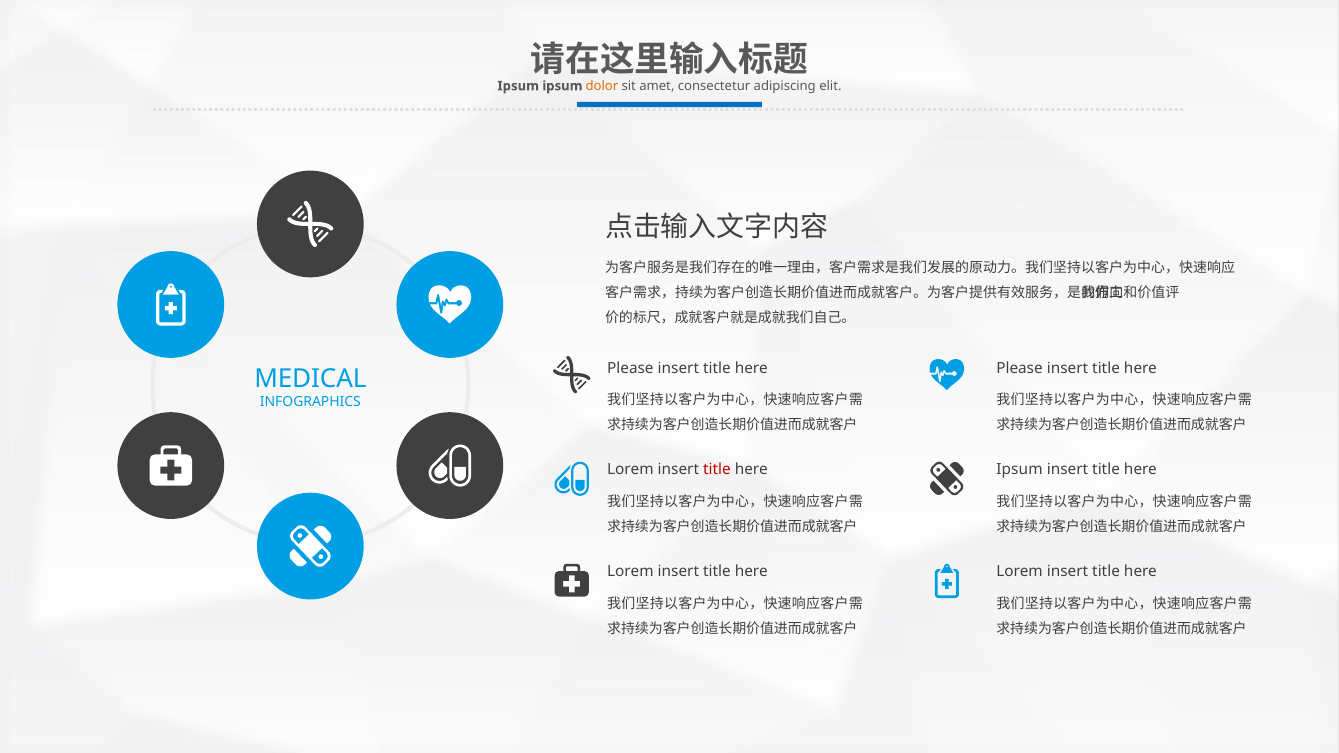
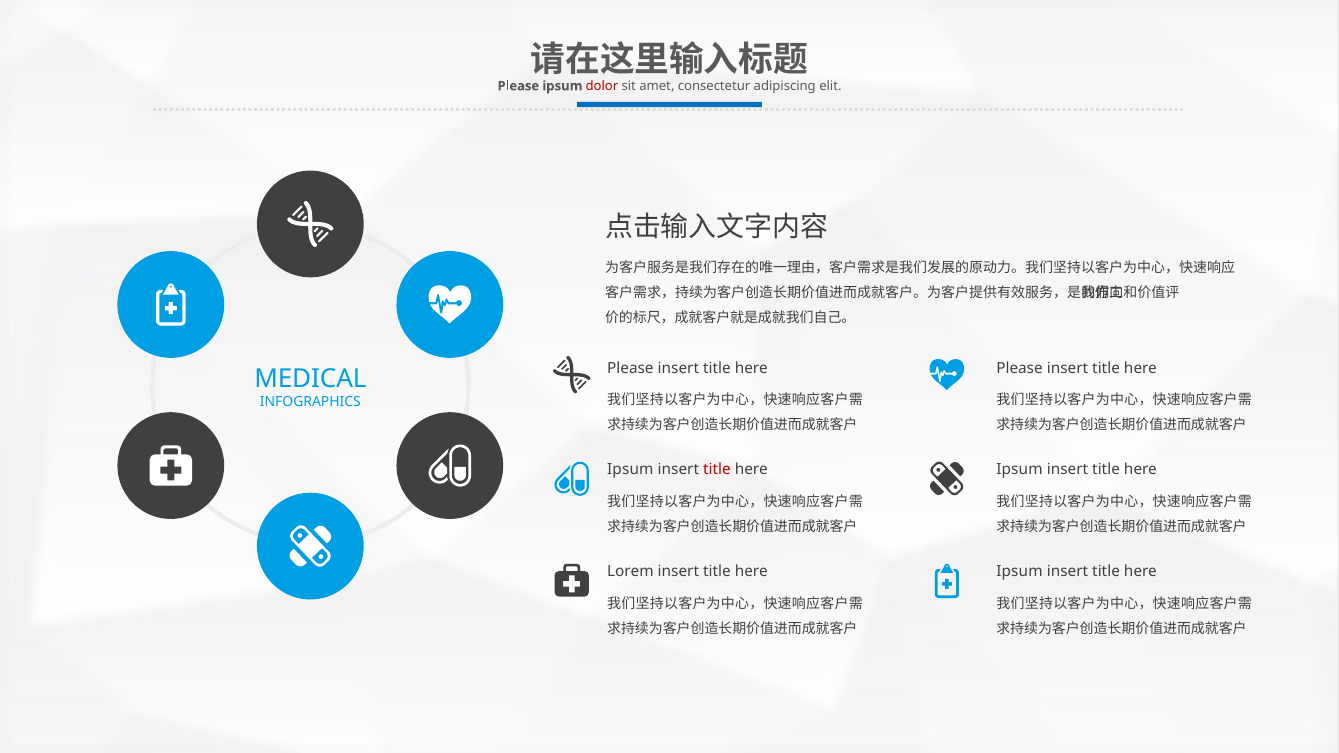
Ipsum at (518, 86): Ipsum -> Please
dolor colour: orange -> red
Lorem at (630, 470): Lorem -> Ipsum
Lorem at (1020, 572): Lorem -> Ipsum
